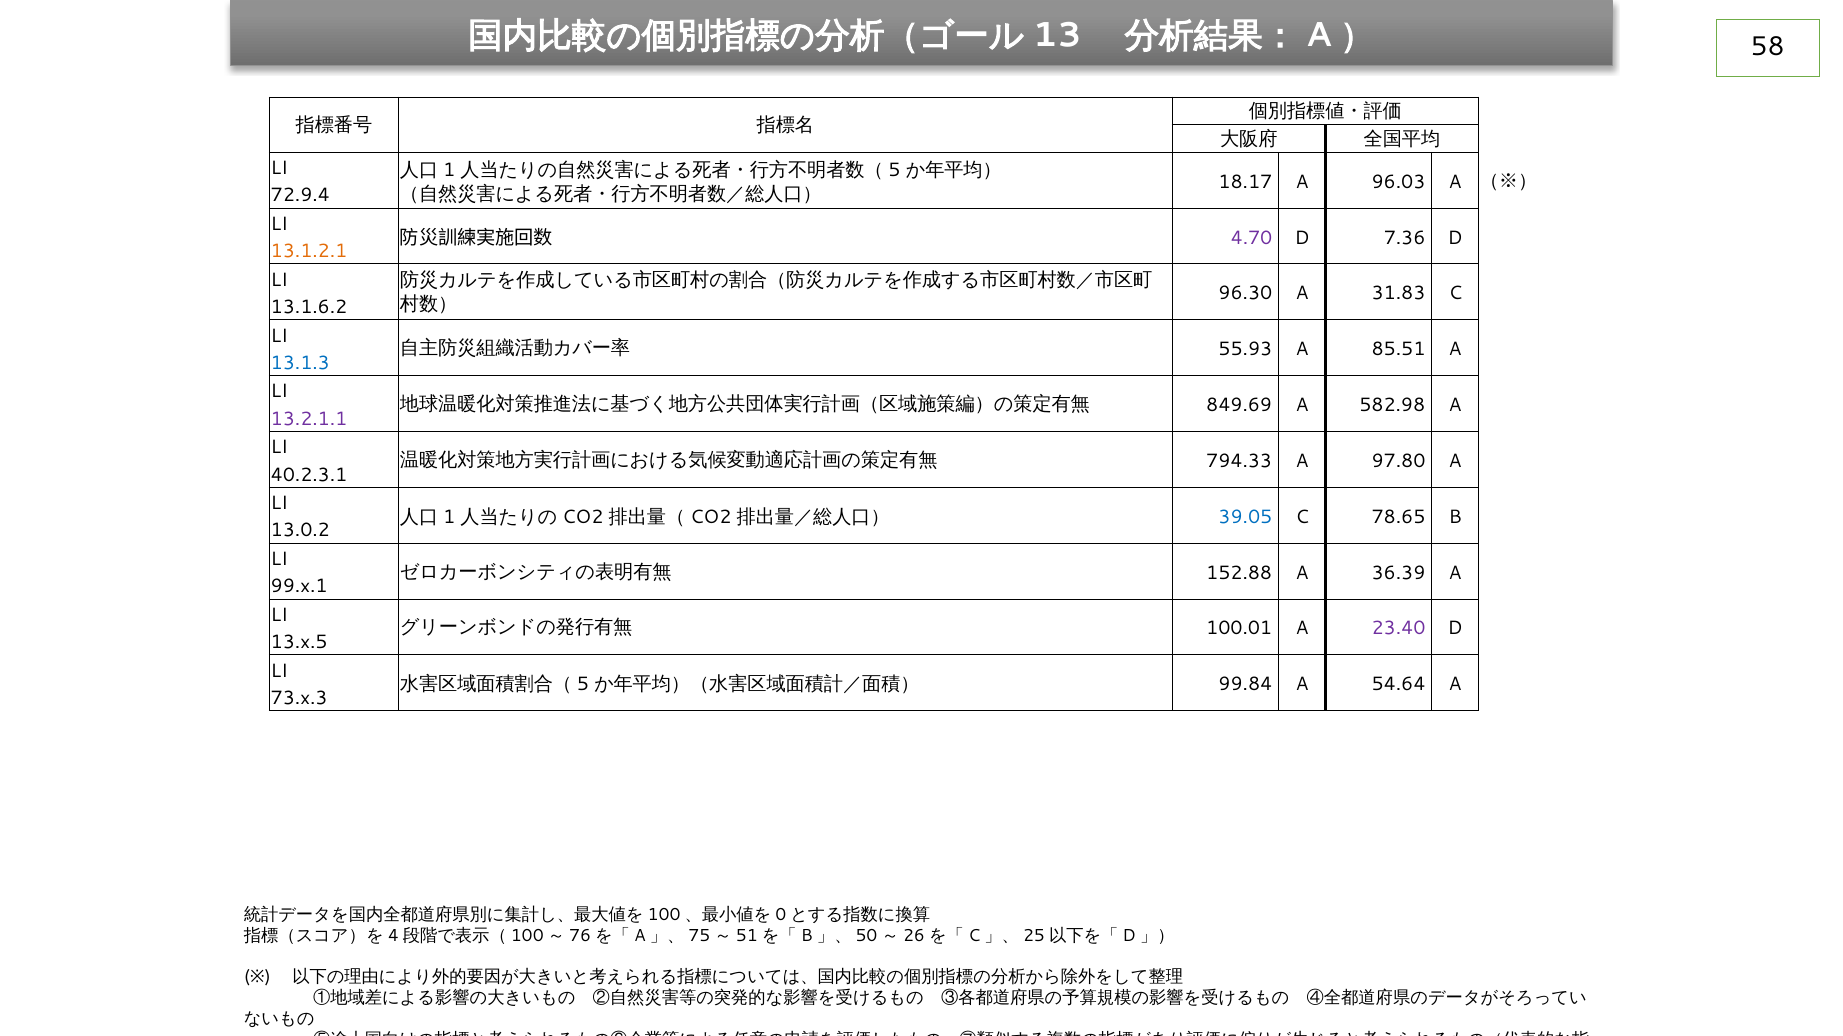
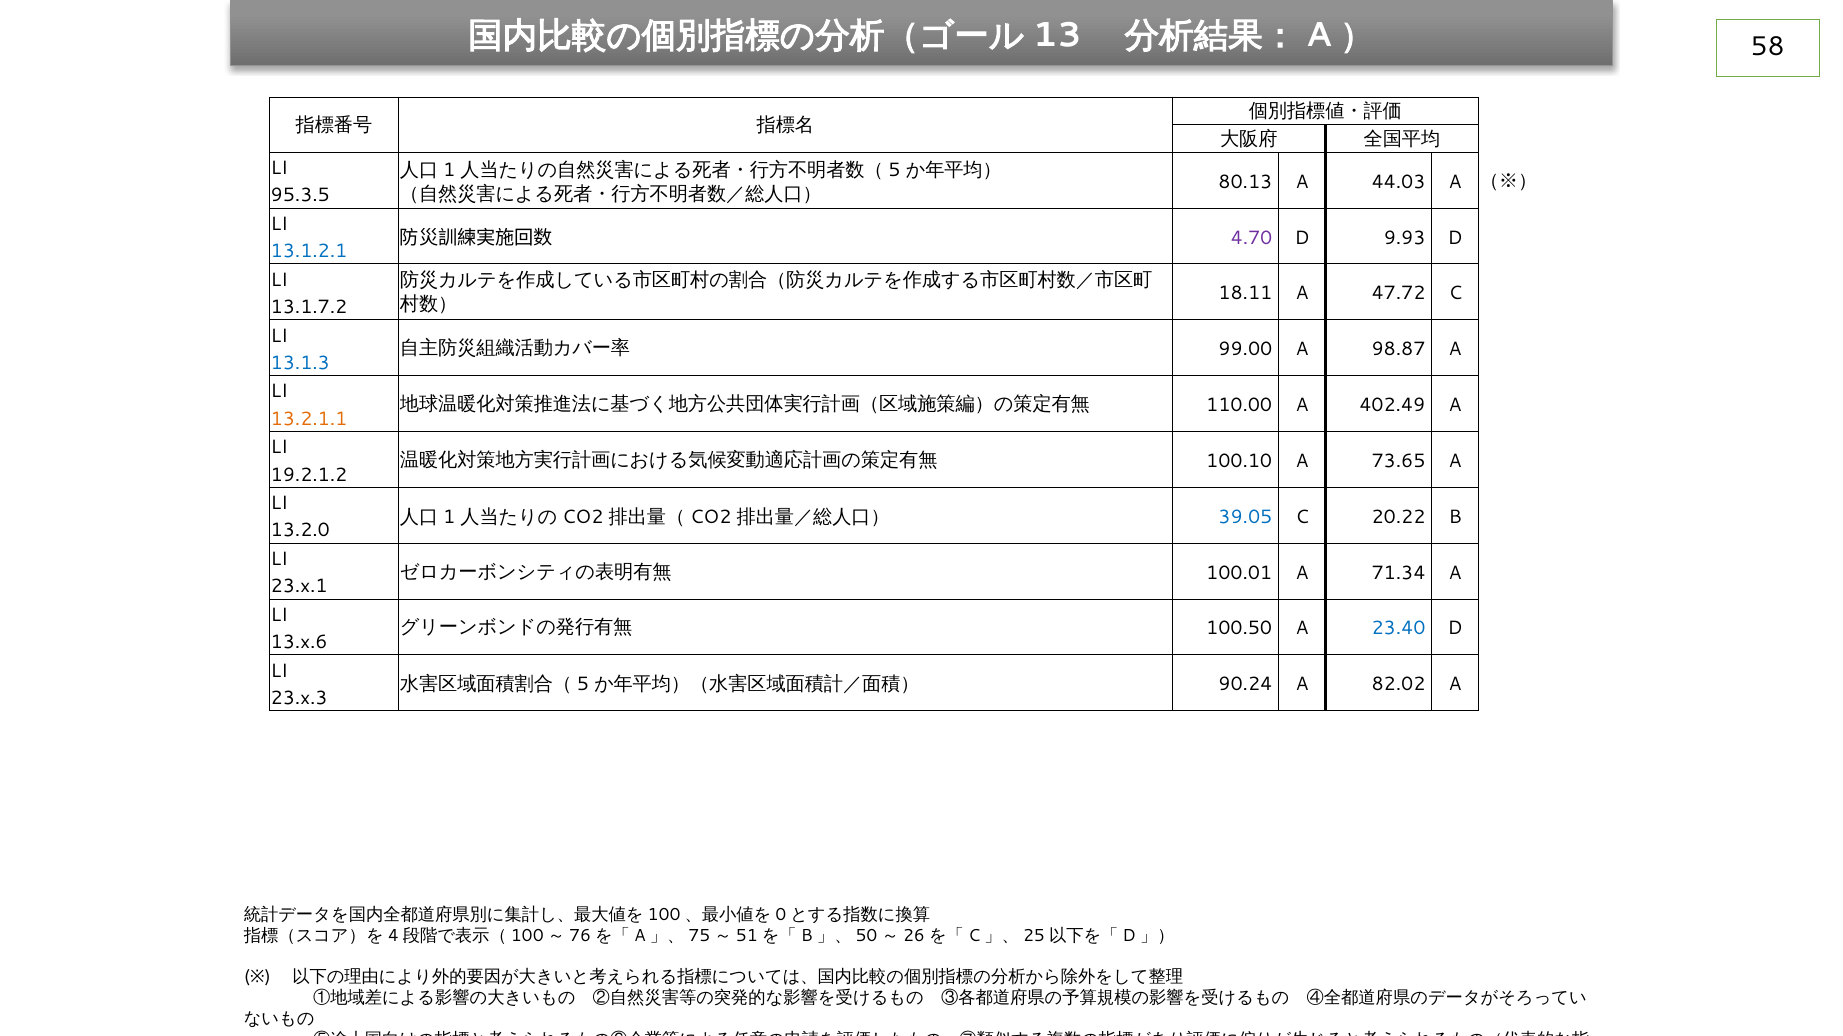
18.17: 18.17 -> 80.13
96.03: 96.03 -> 44.03
72.9.4: 72.9.4 -> 95.3.5
7.36: 7.36 -> 9.93
13.1.2.1 colour: orange -> blue
96.30: 96.30 -> 18.11
31.83: 31.83 -> 47.72
13.1.6.2: 13.1.6.2 -> 13.1.7.2
55.93: 55.93 -> 99.00
85.51: 85.51 -> 98.87
849.69: 849.69 -> 110.00
582.98: 582.98 -> 402.49
13.2.1.1 colour: purple -> orange
794.33: 794.33 -> 100.10
97.80: 97.80 -> 73.65
40.2.3.1: 40.2.3.1 -> 19.2.1.2
78.65: 78.65 -> 20.22
13.0.2: 13.0.2 -> 13.2.0
152.88: 152.88 -> 100.01
36.39: 36.39 -> 71.34
99.x.1: 99.x.1 -> 23.x.1
100.01: 100.01 -> 100.50
23.40 colour: purple -> blue
13.x.5: 13.x.5 -> 13.x.6
99.84: 99.84 -> 90.24
54.64: 54.64 -> 82.02
73.x.3: 73.x.3 -> 23.x.3
